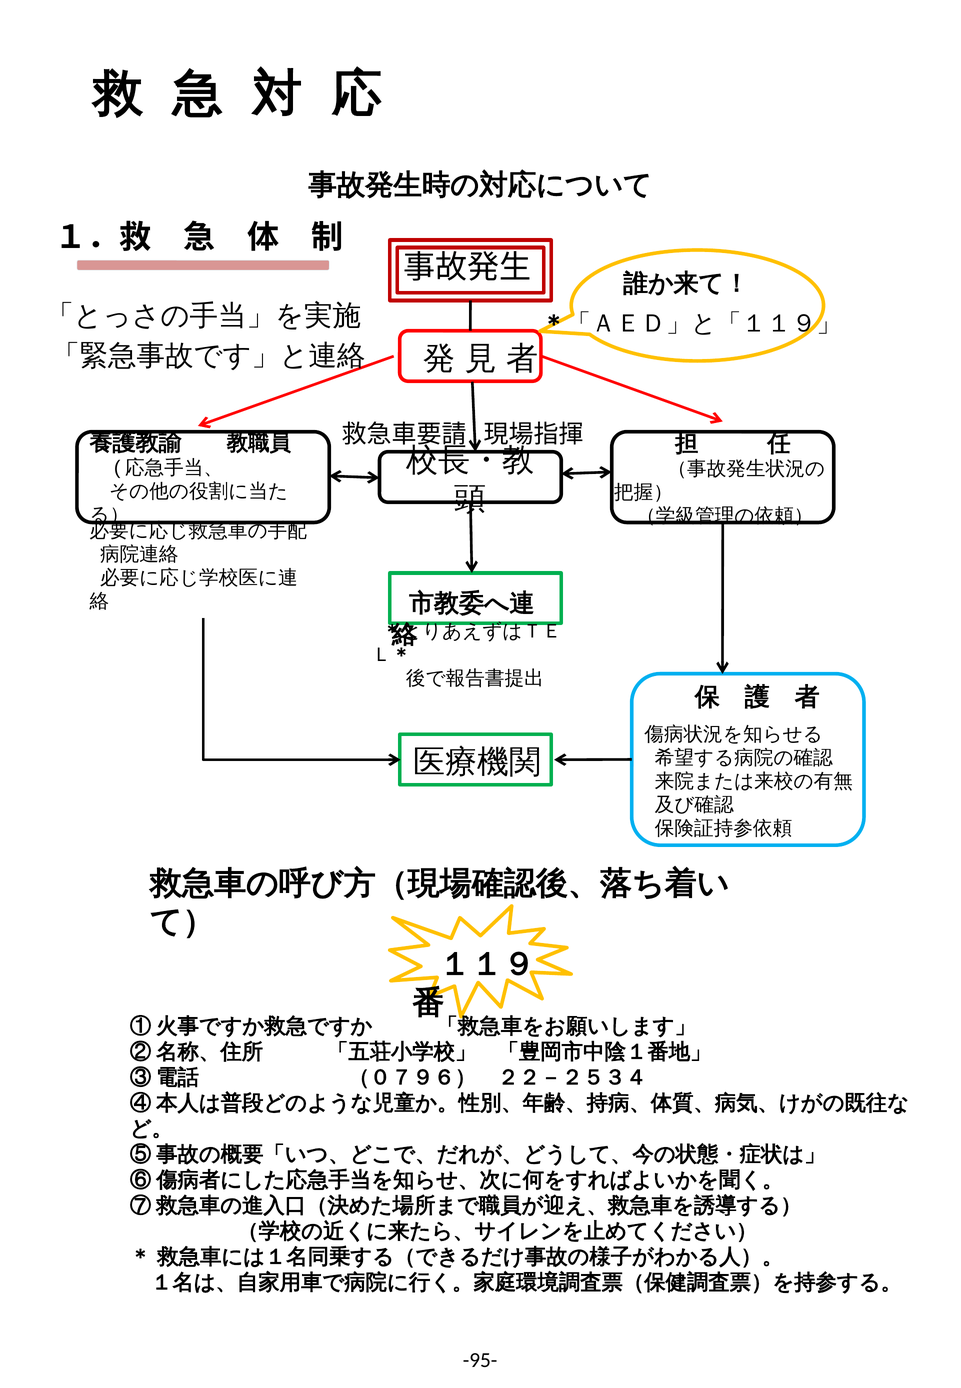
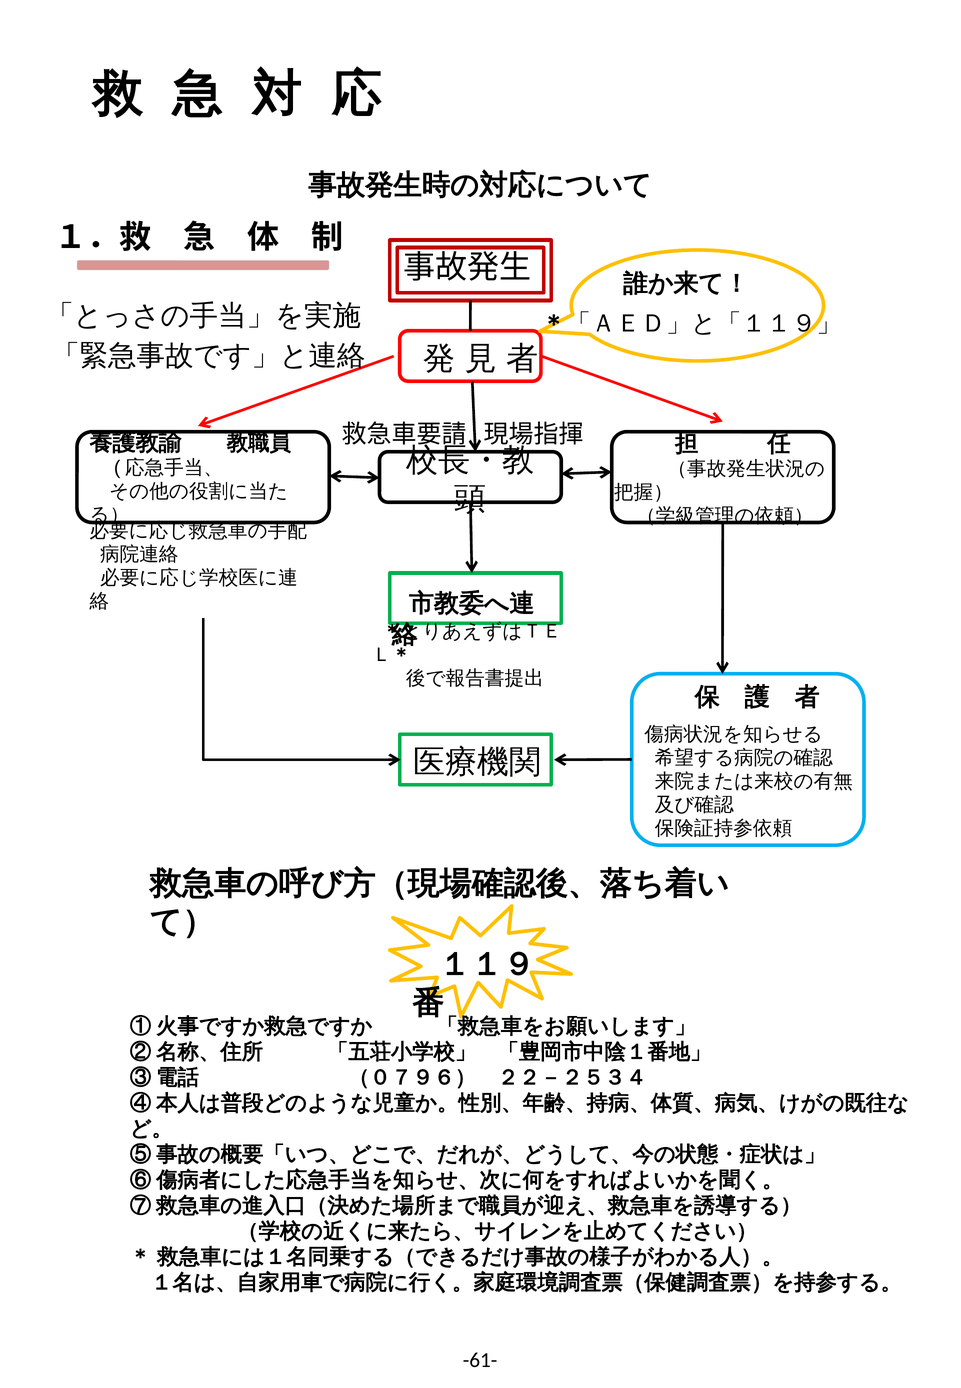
-95-: -95- -> -61-
